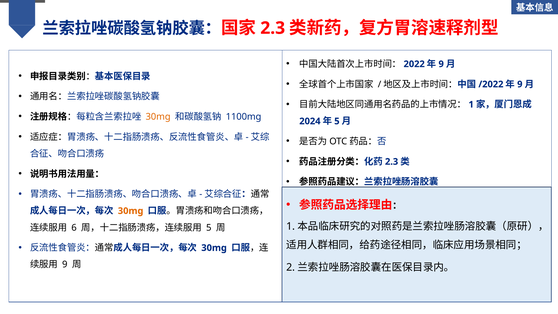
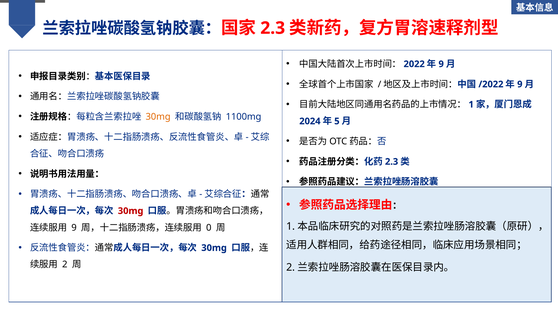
30mg at (131, 211) colour: orange -> red
6 at (74, 228): 6 -> 9
5 at (209, 228): 5 -> 0
9 at (65, 264): 9 -> 2
